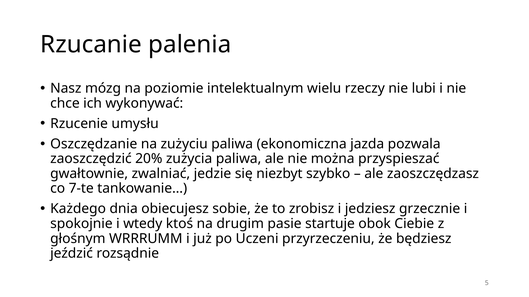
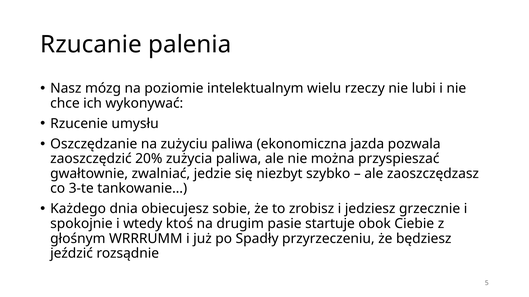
7-te: 7-te -> 3-te
Uczeni: Uczeni -> Spadły
